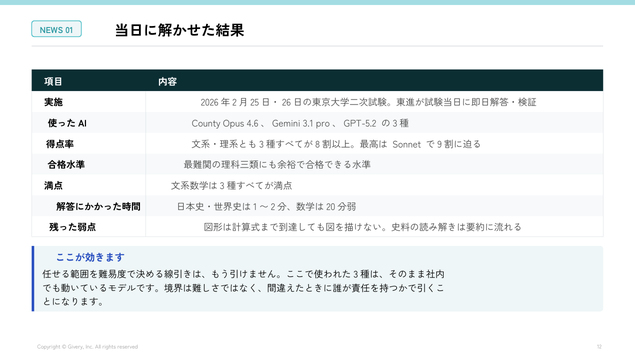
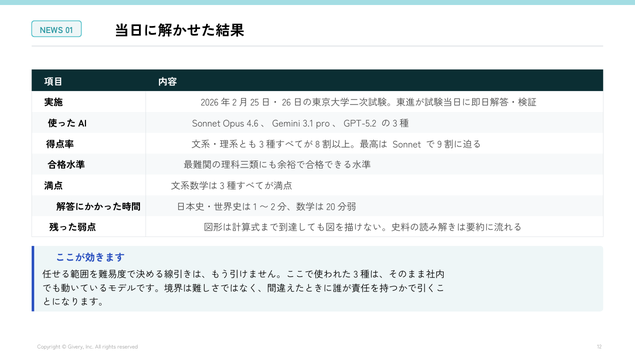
County at (206, 124): County -> Sonnet
